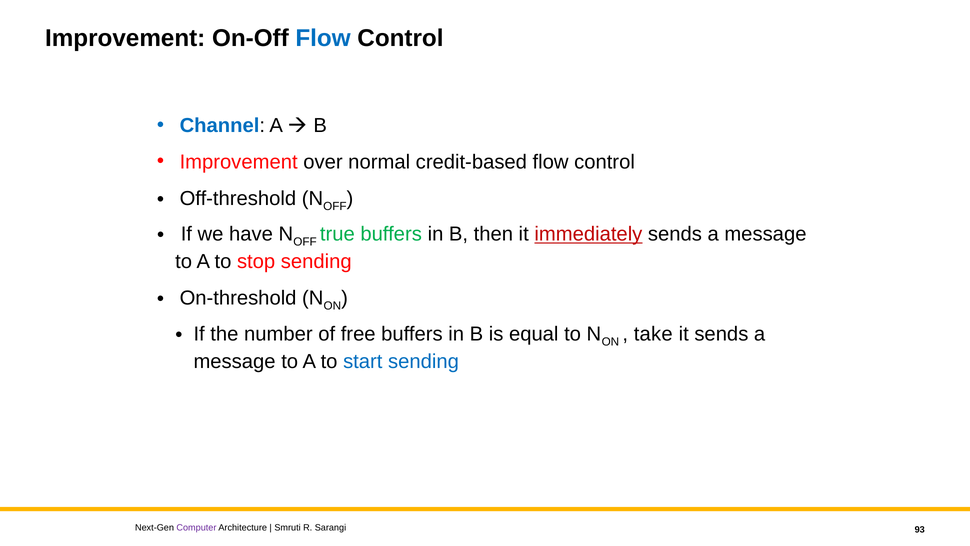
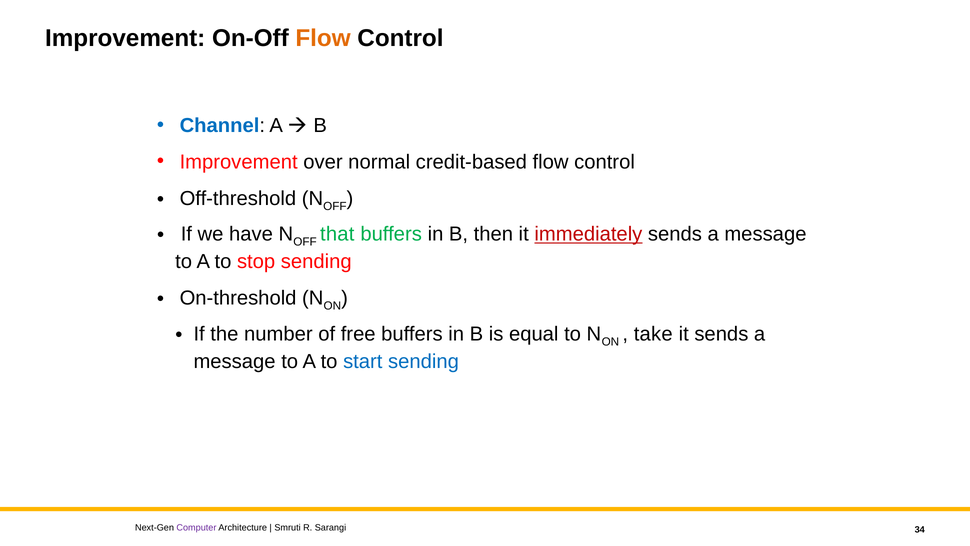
Flow at (323, 38) colour: blue -> orange
true: true -> that
93: 93 -> 34
